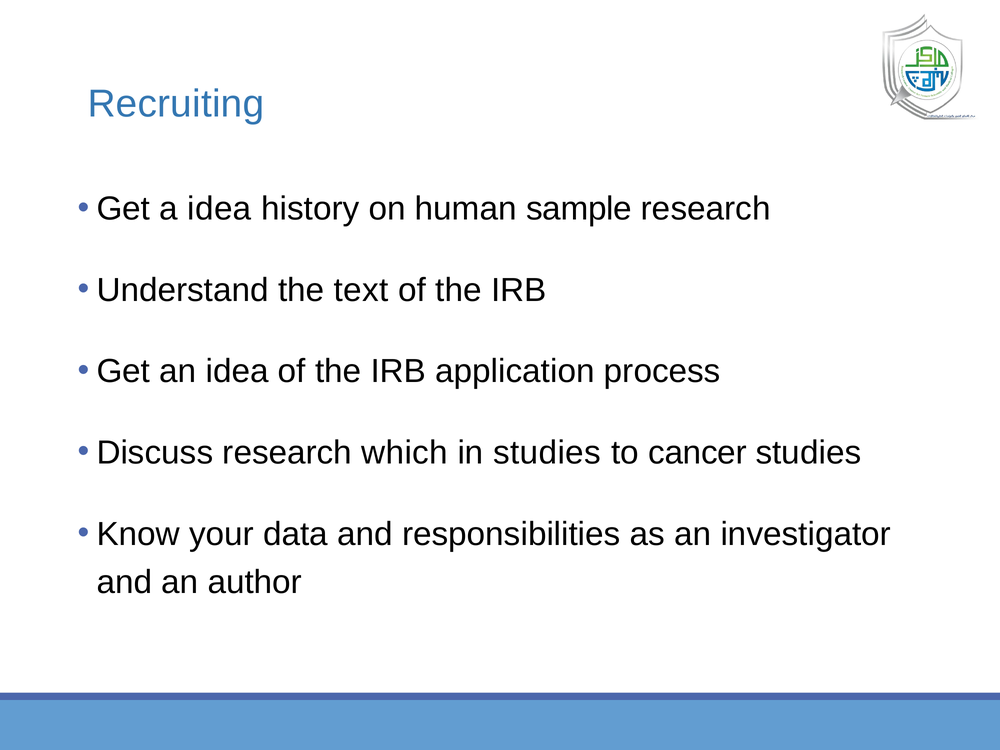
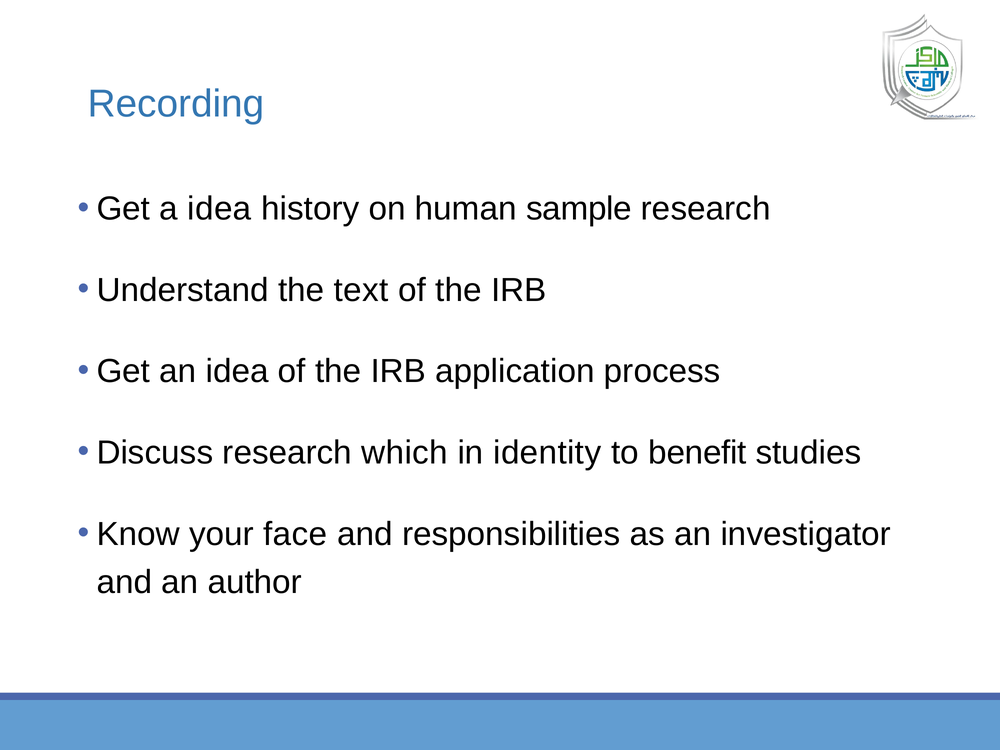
Recruiting: Recruiting -> Recording
in studies: studies -> identity
cancer: cancer -> benefit
data: data -> face
